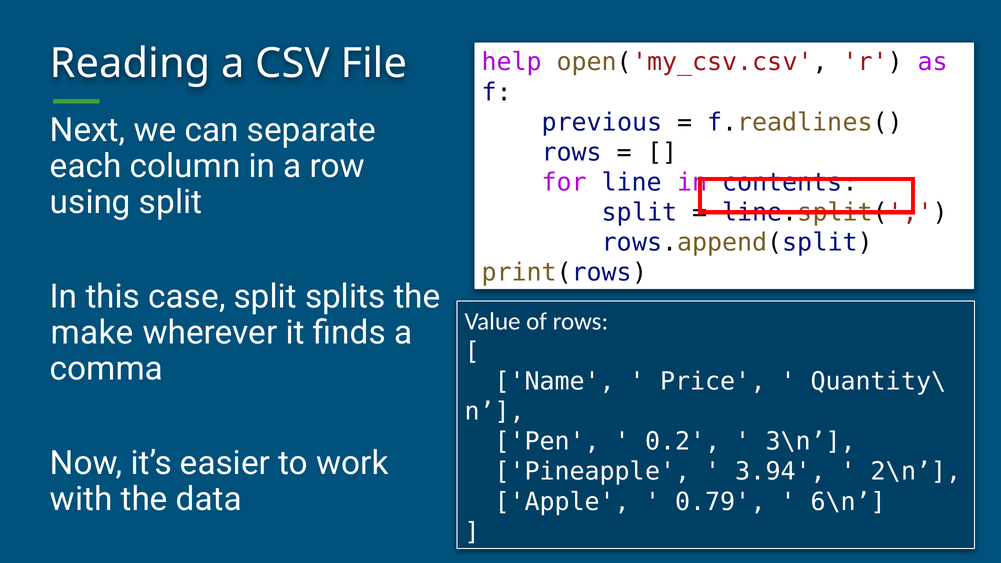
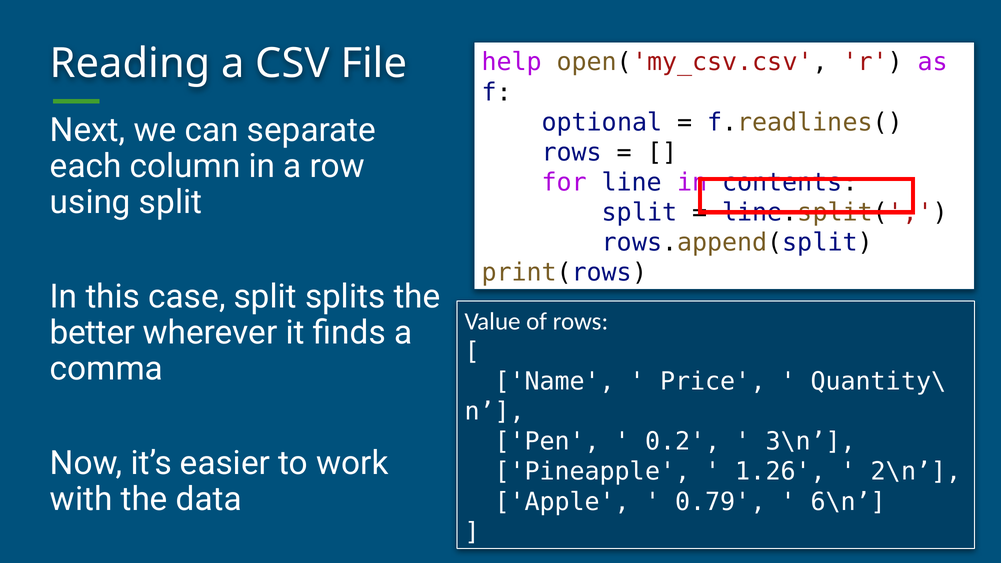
previous: previous -> optional
make: make -> better
3.94: 3.94 -> 1.26
